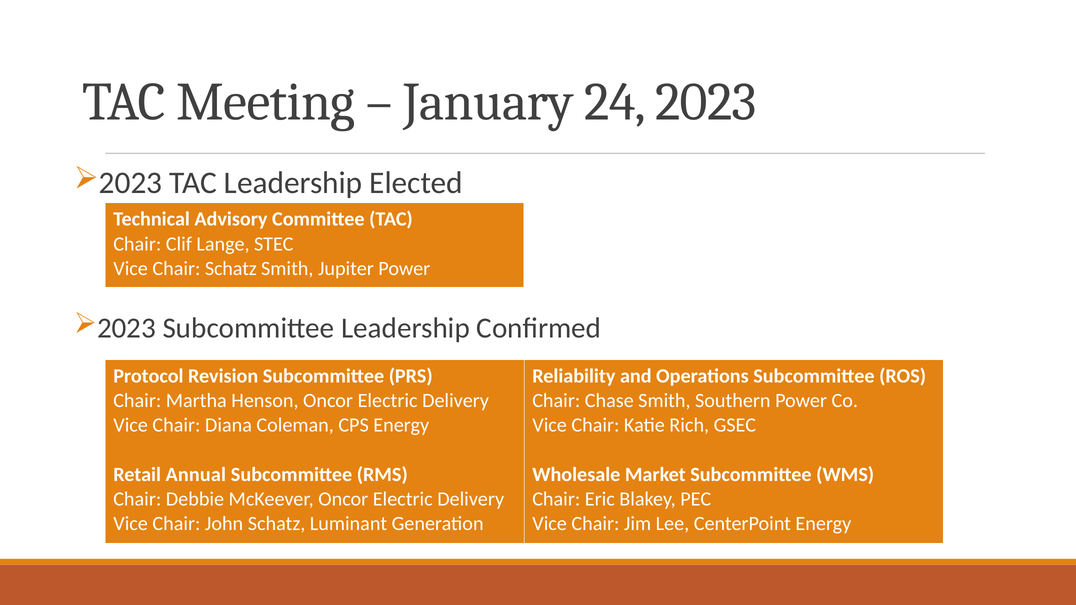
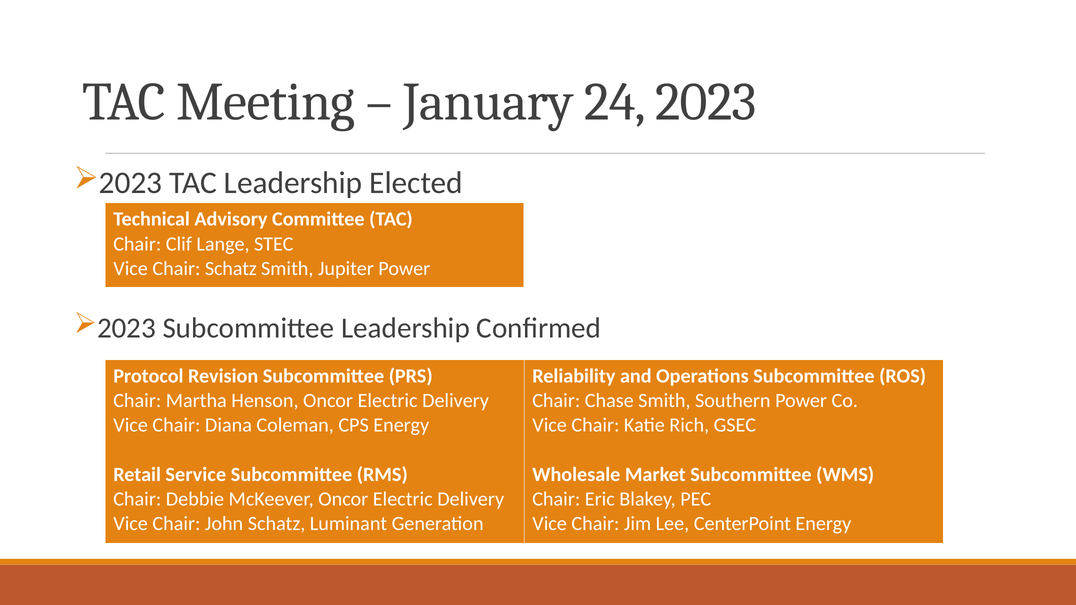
Annual: Annual -> Service
